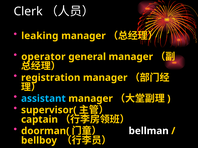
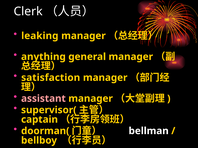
operator: operator -> anything
registration: registration -> satisfaction
assistant colour: light blue -> pink
